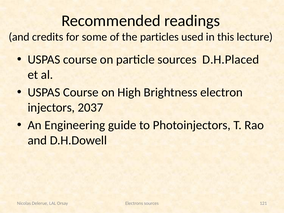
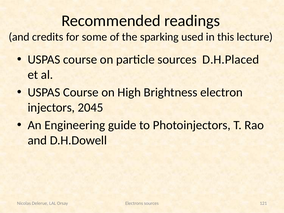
particles: particles -> sparking
2037: 2037 -> 2045
